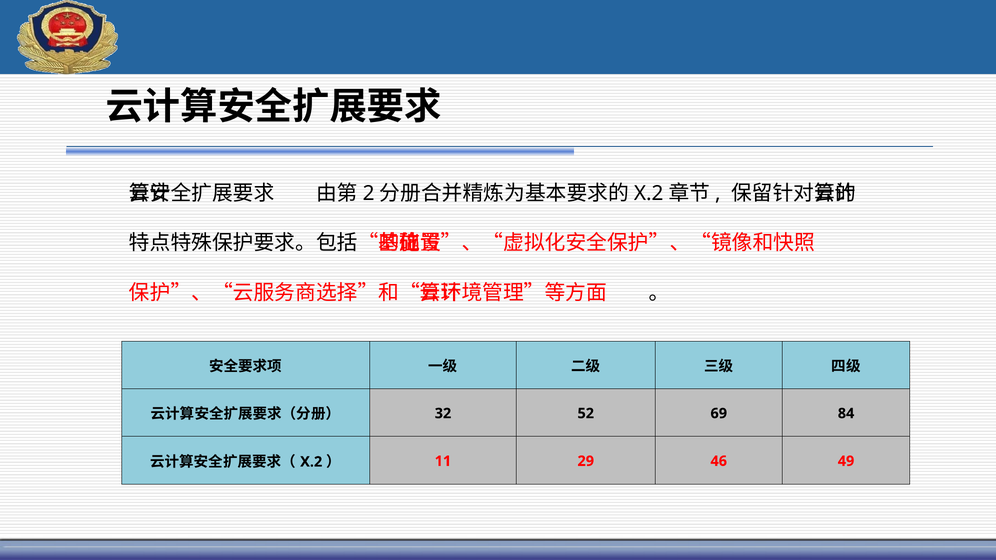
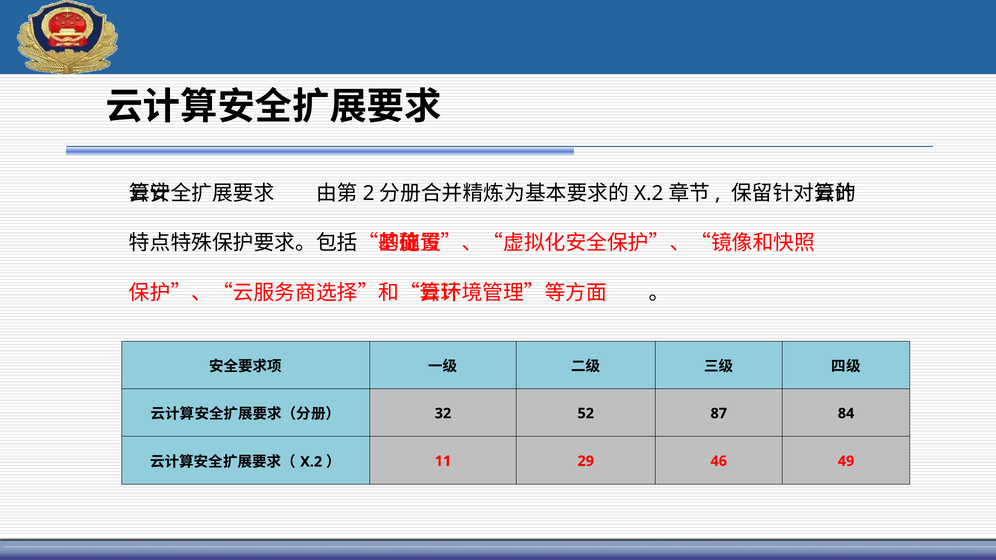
69: 69 -> 87
